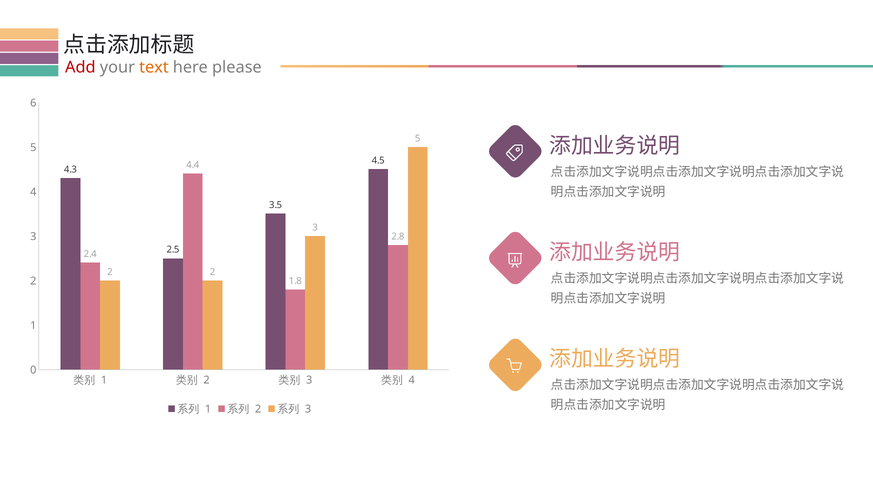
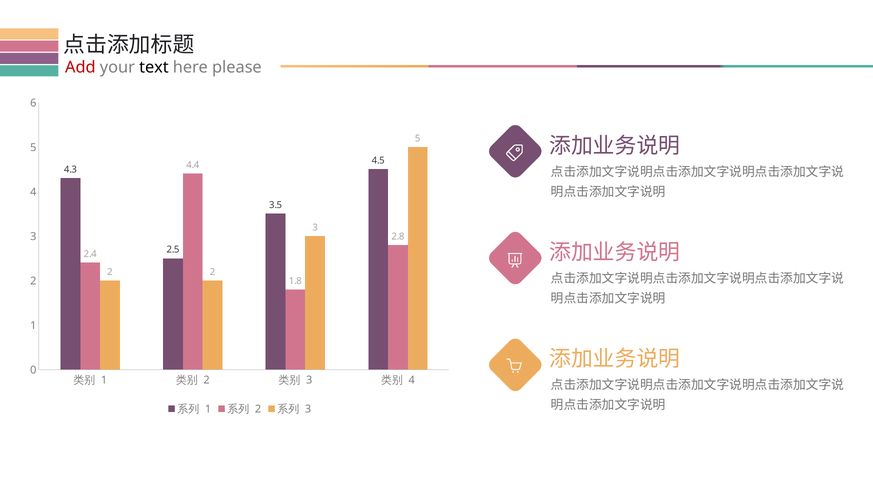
text colour: orange -> black
